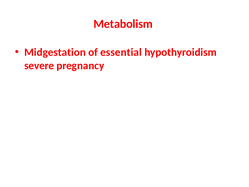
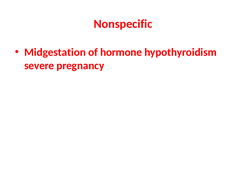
Metabolism: Metabolism -> Nonspecific
essential: essential -> hormone
